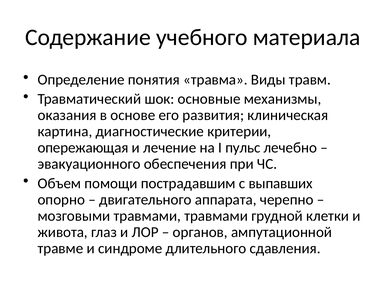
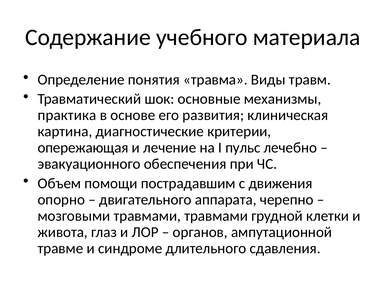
оказания: оказания -> практика
выпавших: выпавших -> движения
